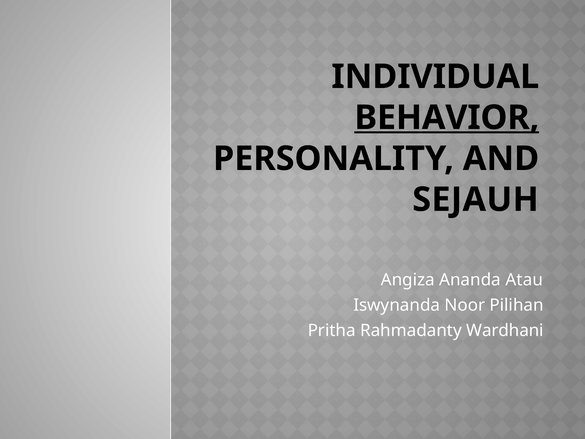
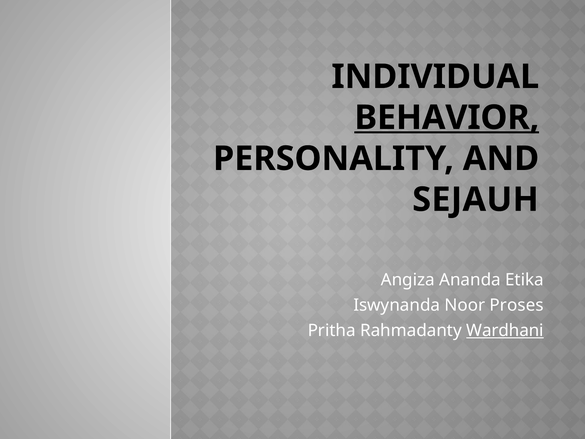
Atau: Atau -> Etika
Pilihan: Pilihan -> Proses
Wardhani underline: none -> present
